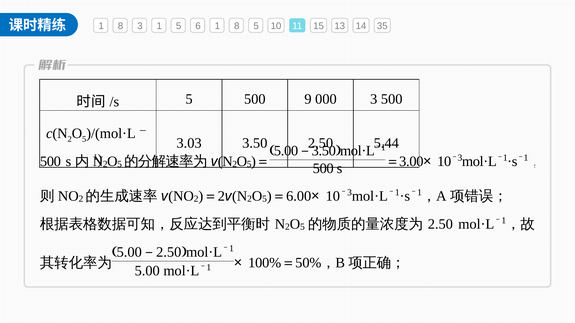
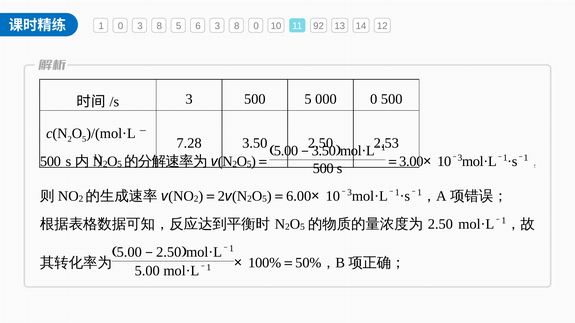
8 at (121, 26): 8 -> 0
1 at (159, 26): 1 -> 8
6 1: 1 -> 3
8 5: 5 -> 0
15: 15 -> 92
35: 35 -> 12
5 at (189, 99): 5 -> 3
500 9: 9 -> 5
000 3: 3 -> 0
3.03: 3.03 -> 7.28
5.44: 5.44 -> 2.53
